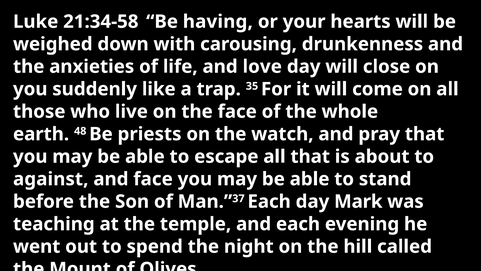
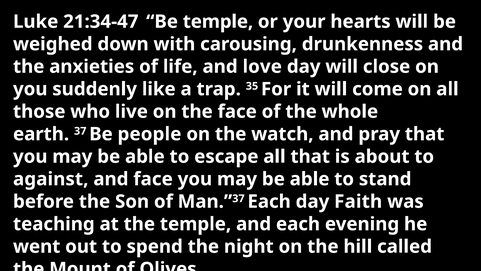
21:34-58: 21:34-58 -> 21:34-47
Be having: having -> temple
earth 48: 48 -> 37
priests: priests -> people
Mark: Mark -> Faith
